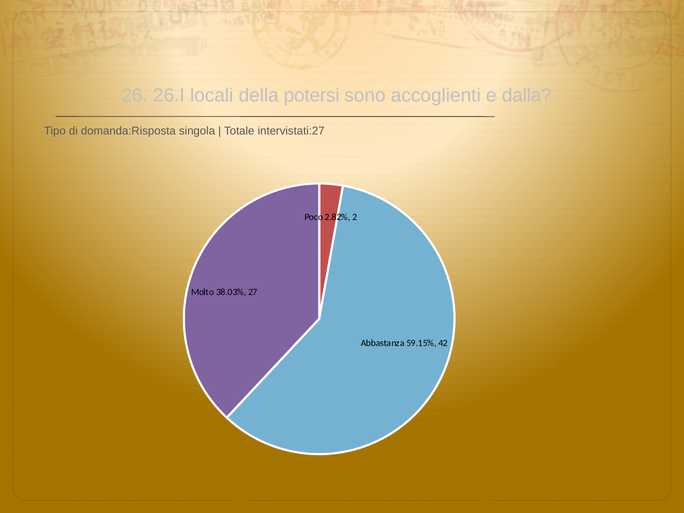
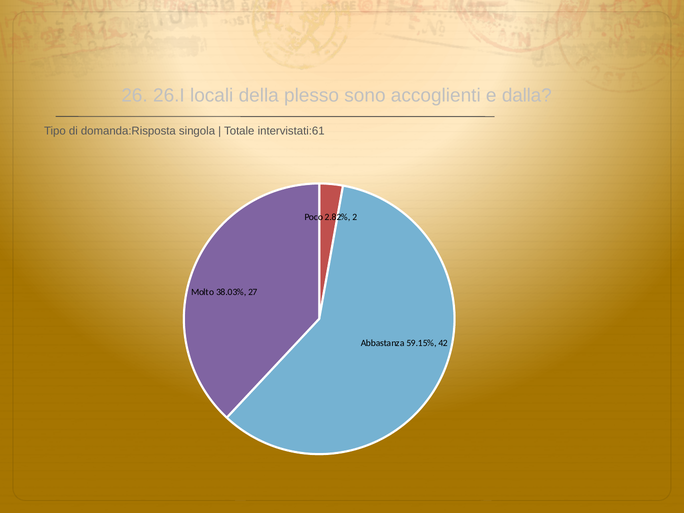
potersi: potersi -> plesso
intervistati:27: intervistati:27 -> intervistati:61
